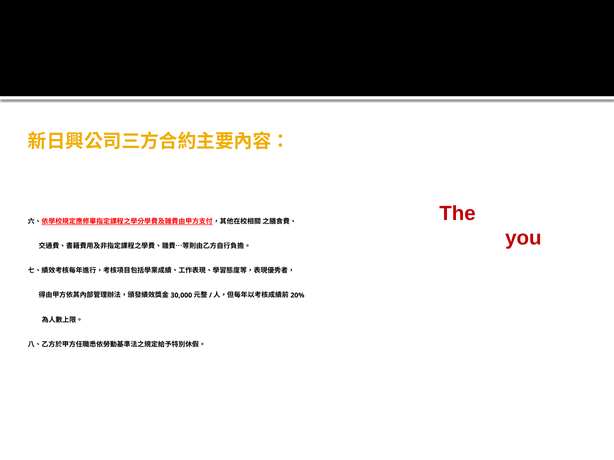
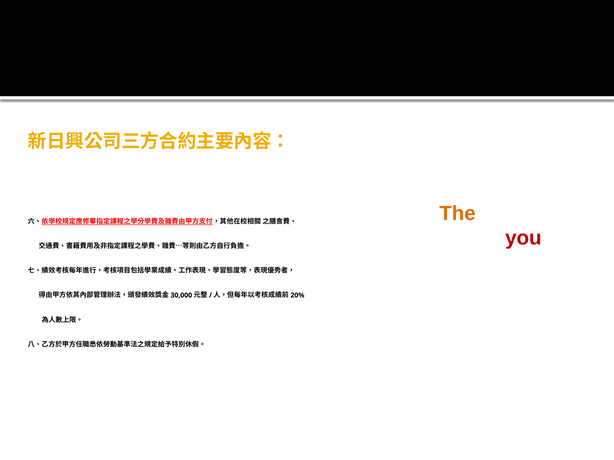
The colour: red -> orange
